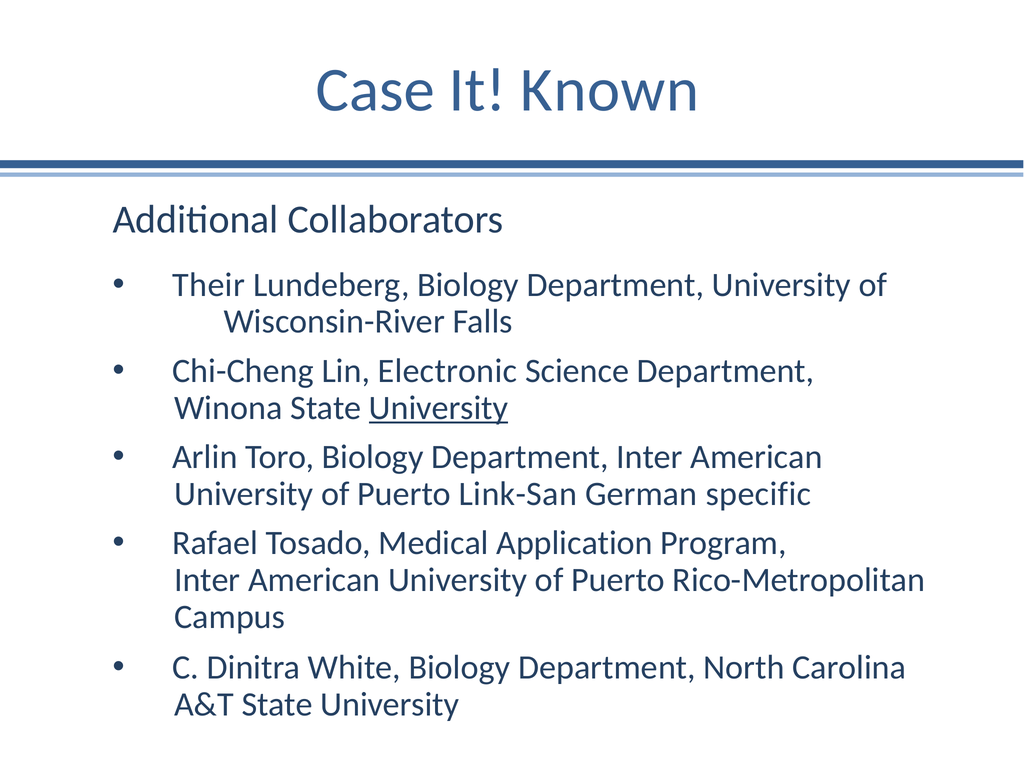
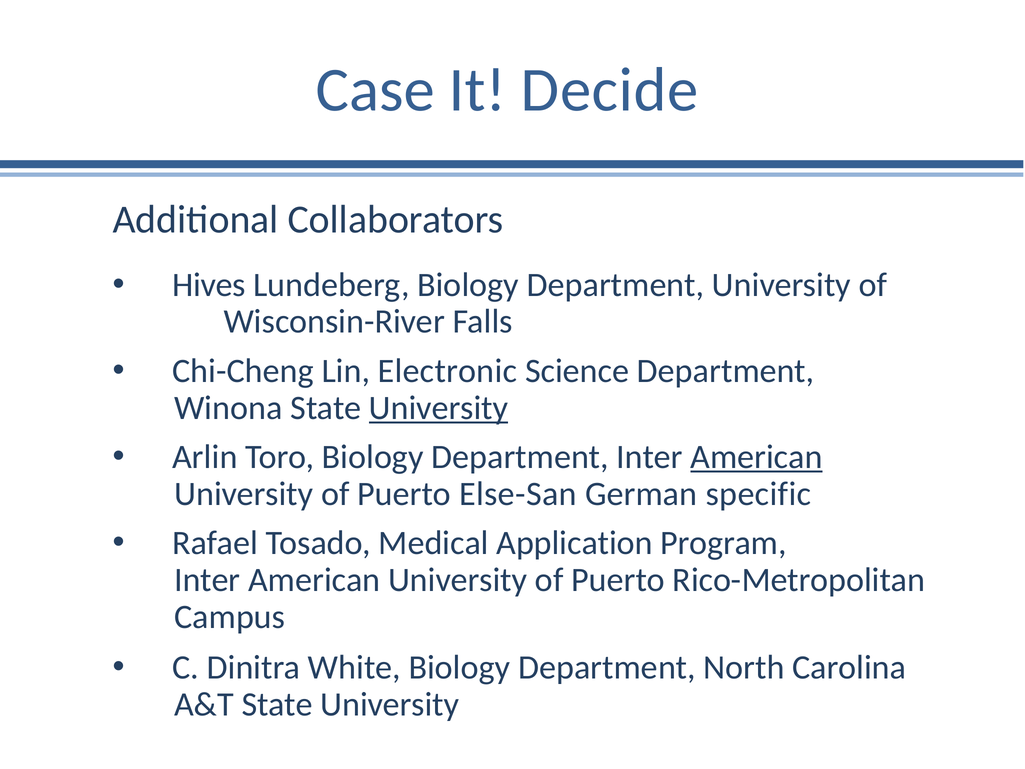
Known: Known -> Decide
Their: Their -> Hives
American at (756, 457) underline: none -> present
Link-San: Link-San -> Else-San
